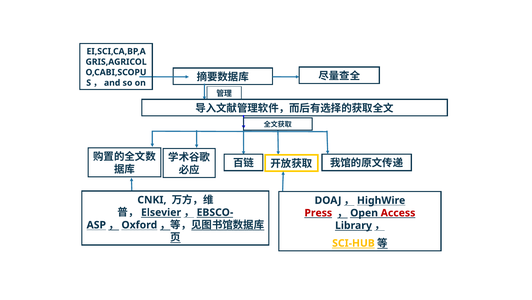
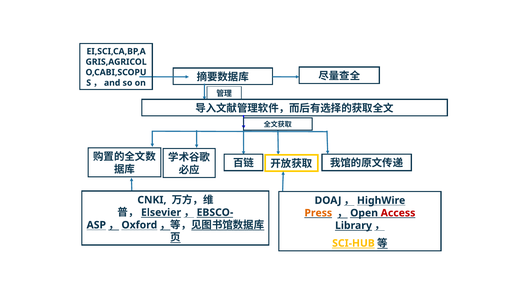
Press colour: red -> orange
